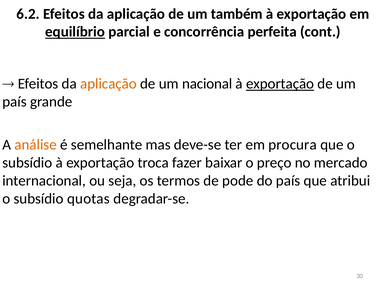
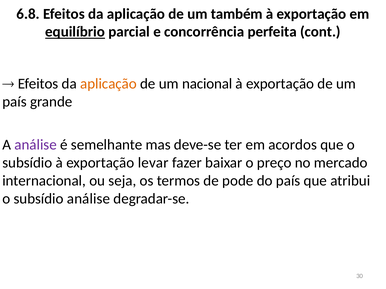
6.2: 6.2 -> 6.8
exportação at (280, 84) underline: present -> none
análise at (36, 145) colour: orange -> purple
procura: procura -> acordos
troca: troca -> levar
subsídio quotas: quotas -> análise
